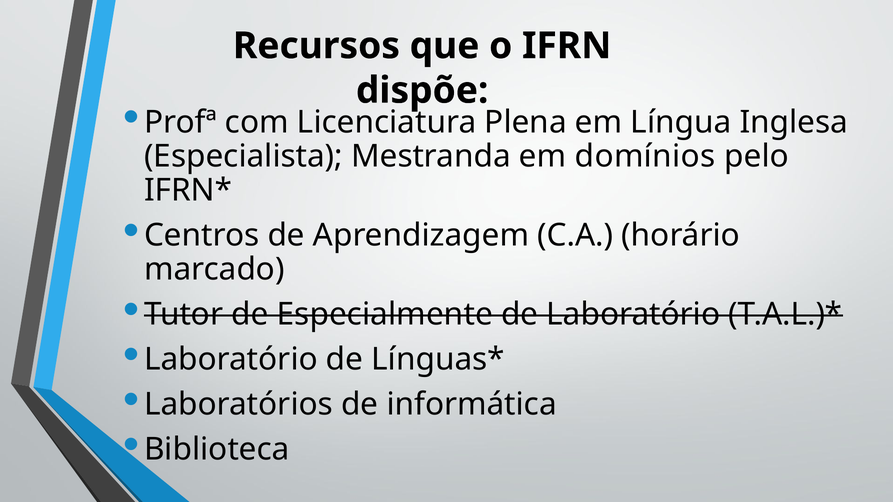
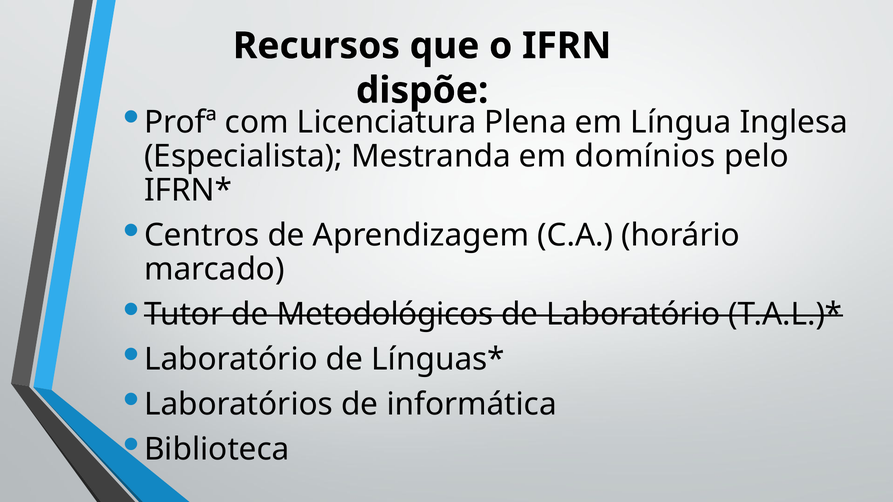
Especialmente: Especialmente -> Metodológicos
